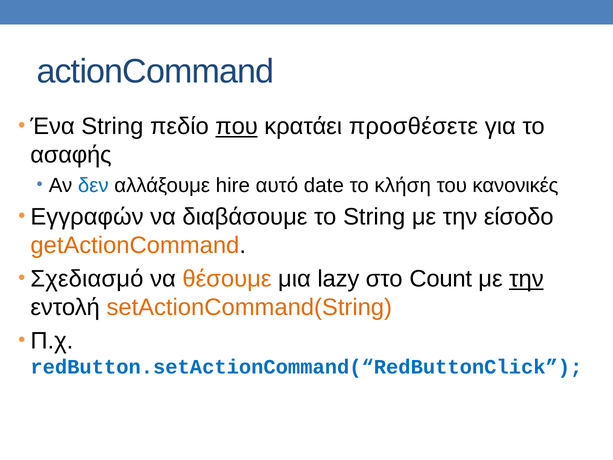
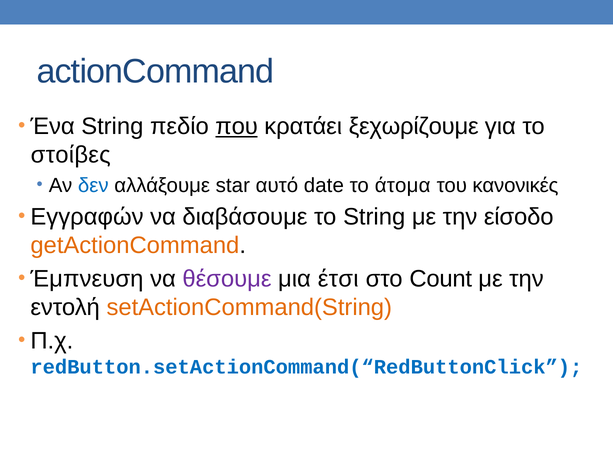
προσθέσετε: προσθέσετε -> ξεχωρίζουμε
ασαφής: ασαφής -> στοίβες
hire: hire -> star
κλήση: κλήση -> άτομα
Σχεδιασμό: Σχεδιασμό -> Έμπνευση
θέσουμε colour: orange -> purple
lazy: lazy -> έτσι
την at (526, 279) underline: present -> none
